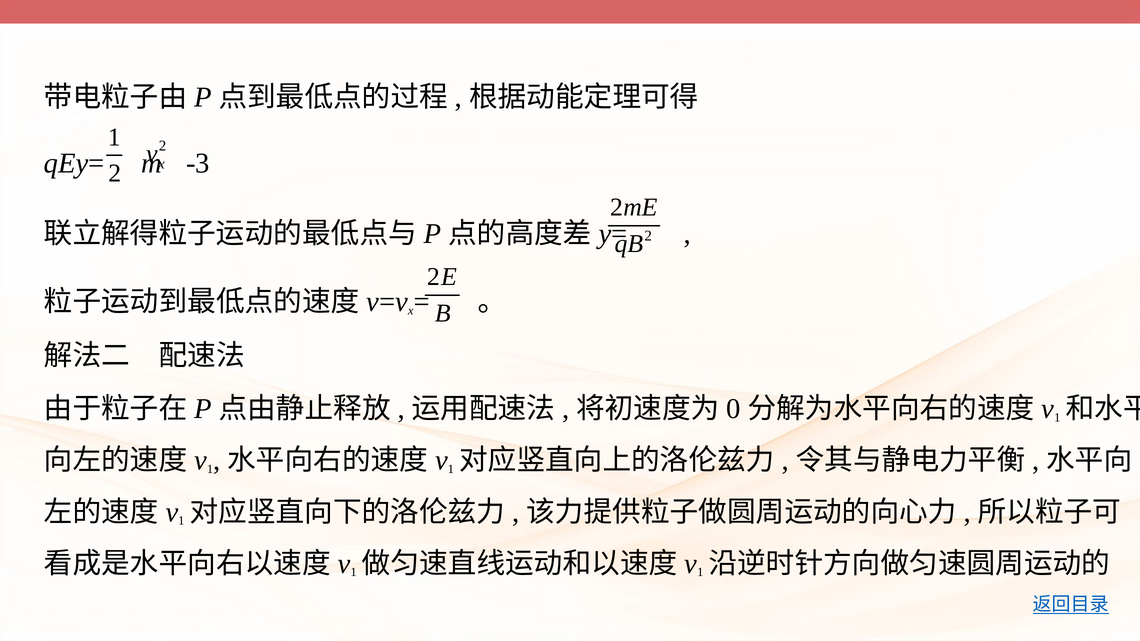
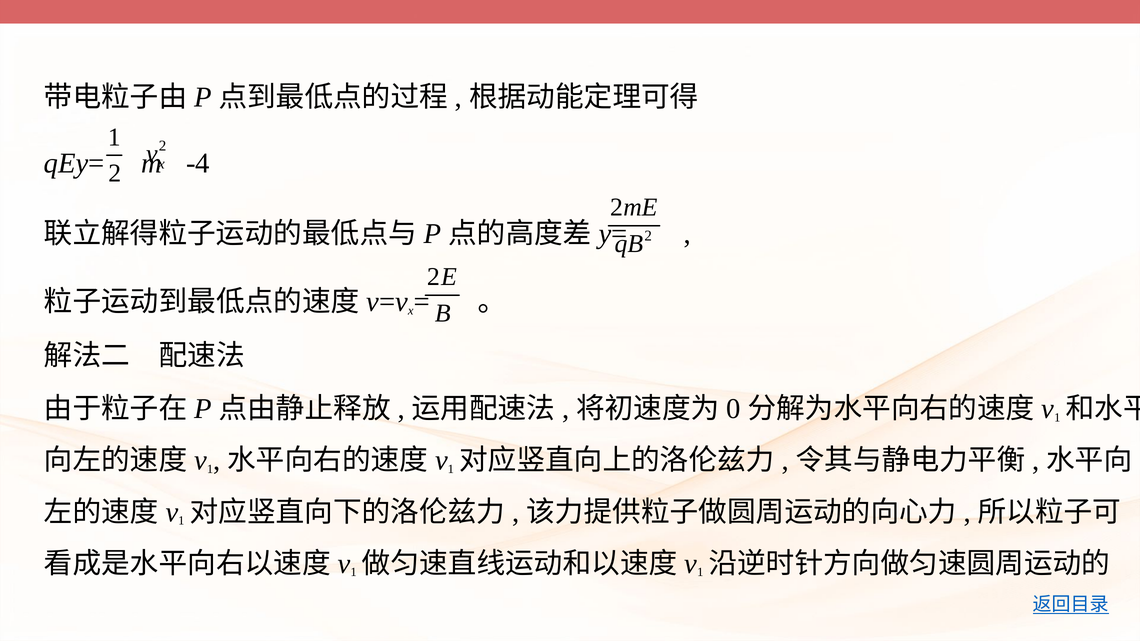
-3: -3 -> -4
